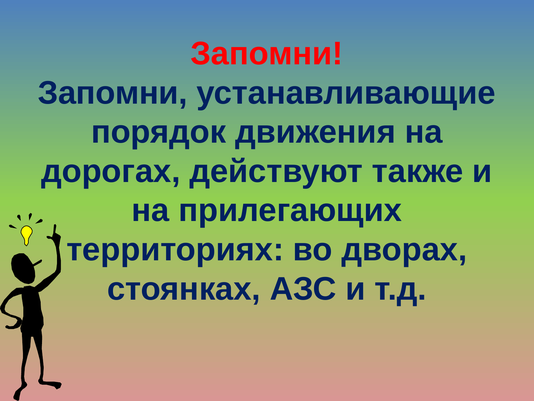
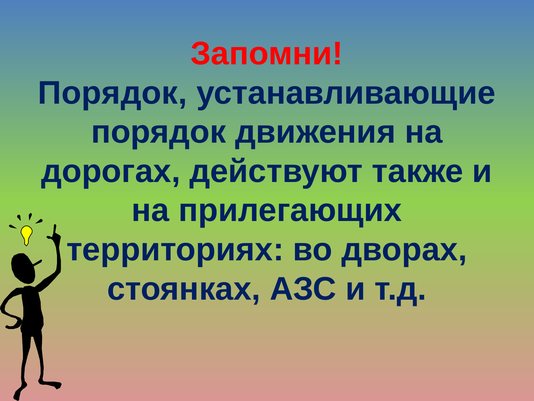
Запомни at (113, 93): Запомни -> Порядок
